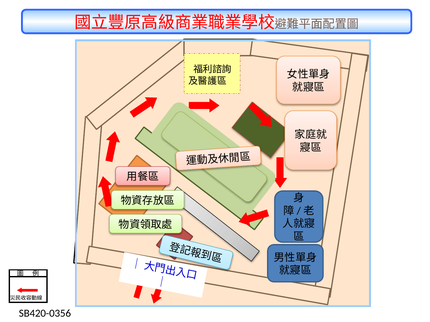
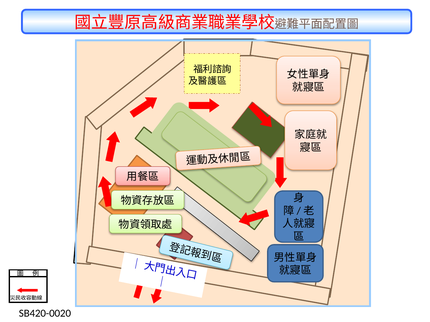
SB420-0356: SB420-0356 -> SB420-0020
